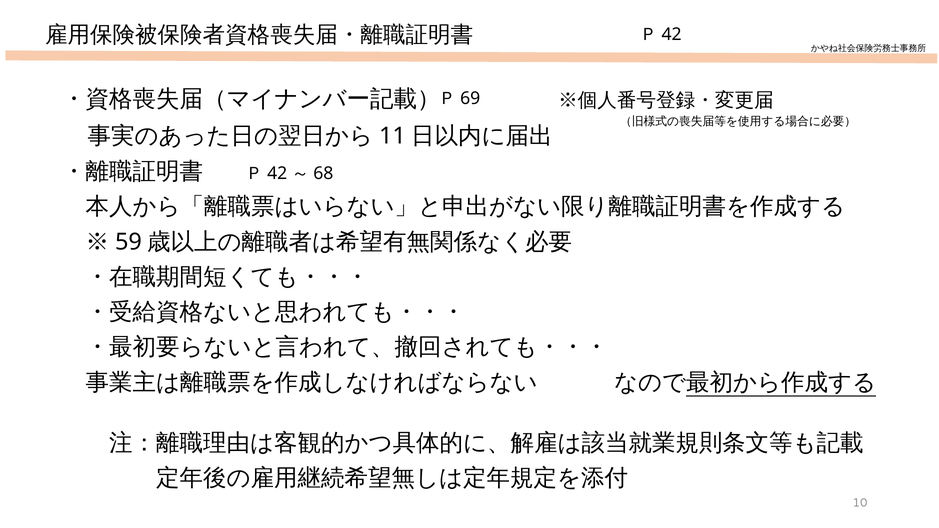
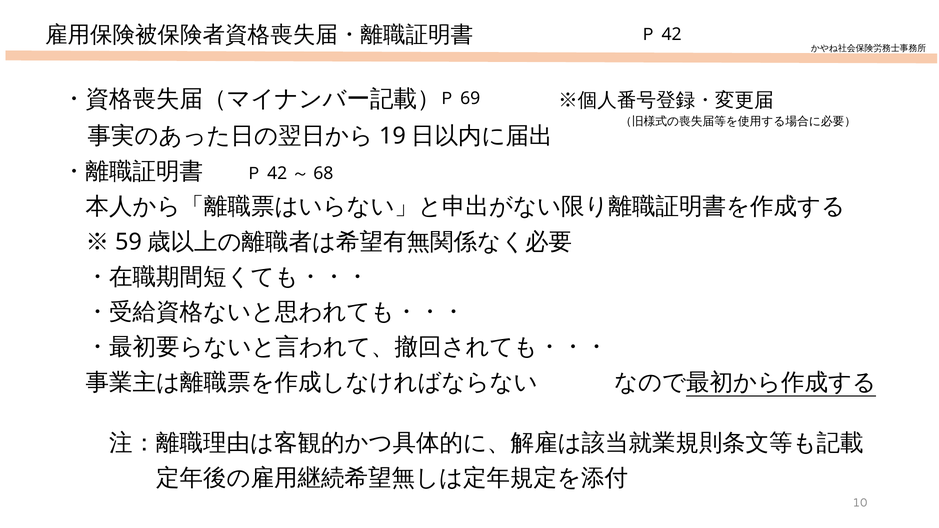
11: 11 -> 19
